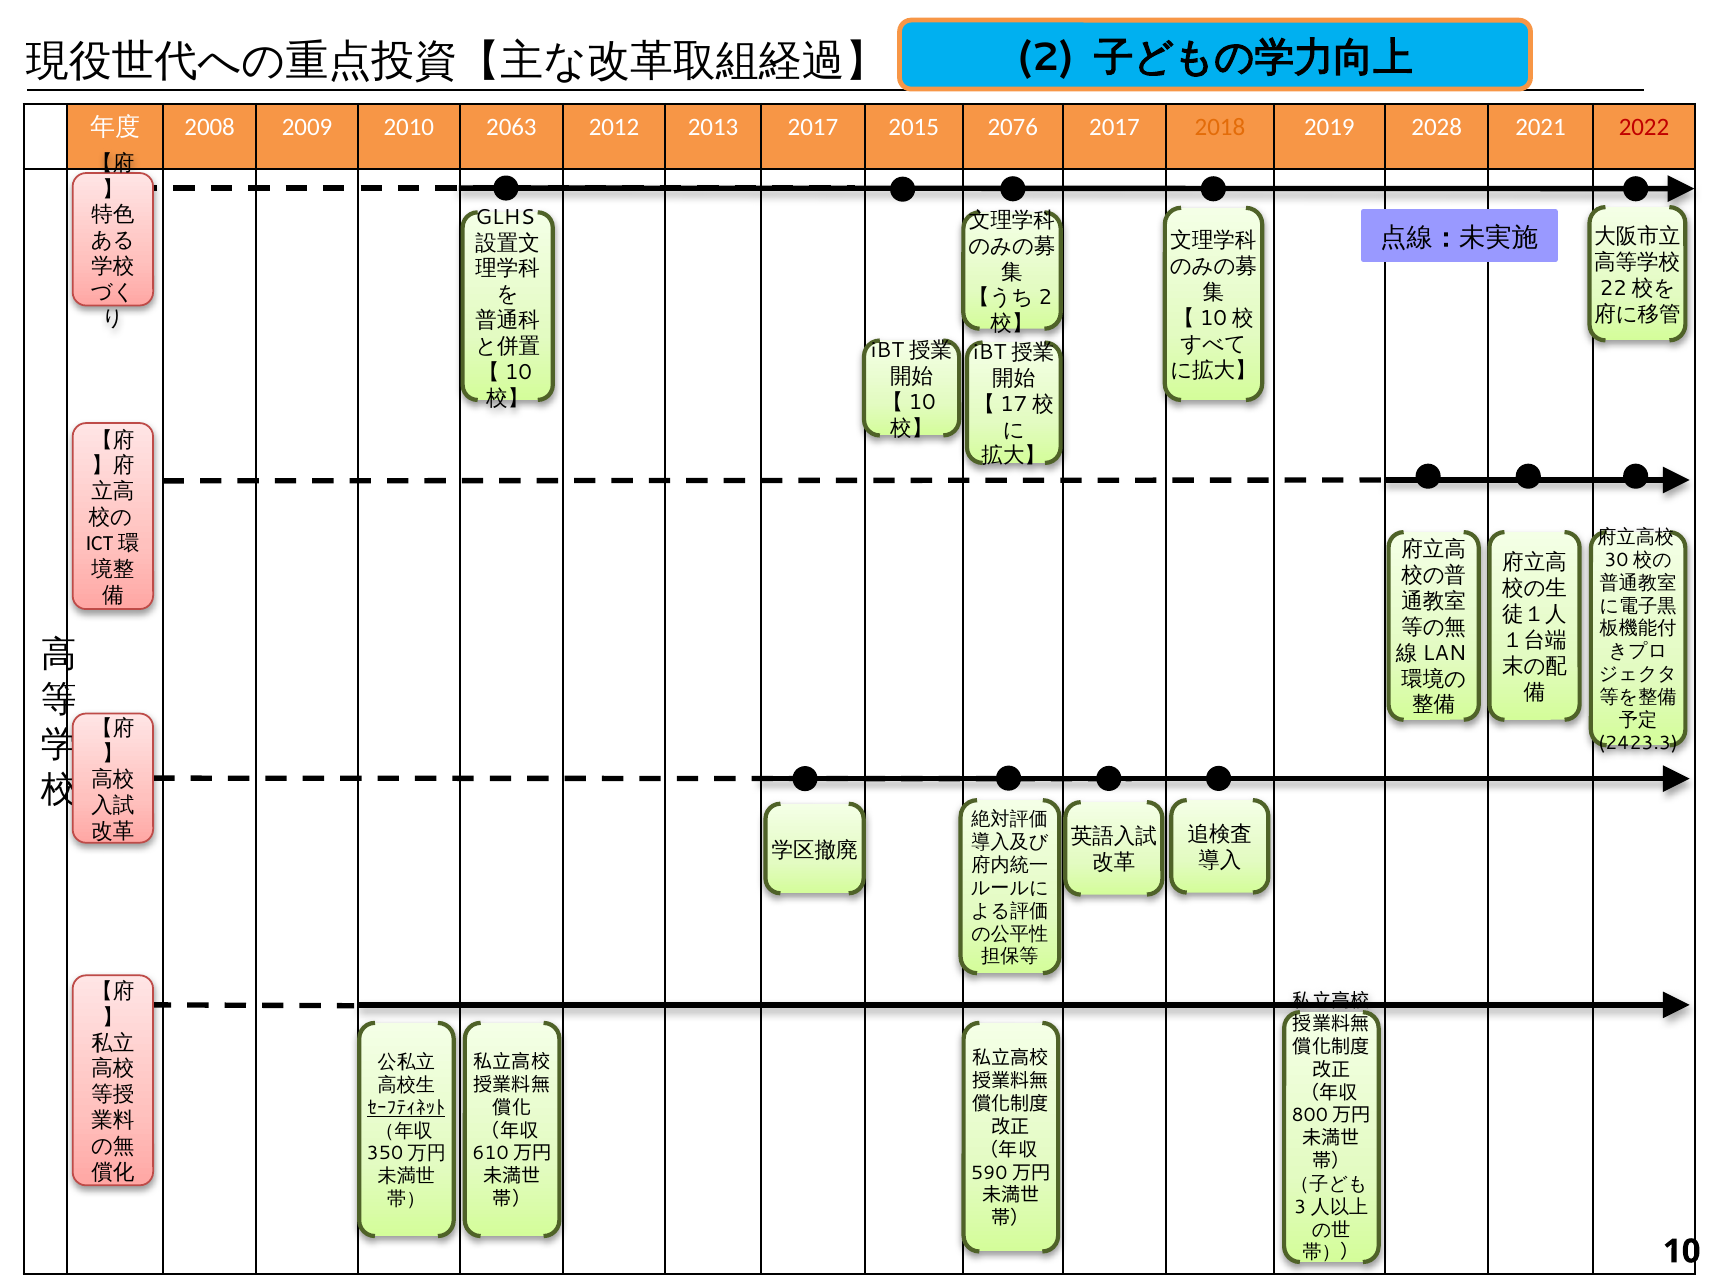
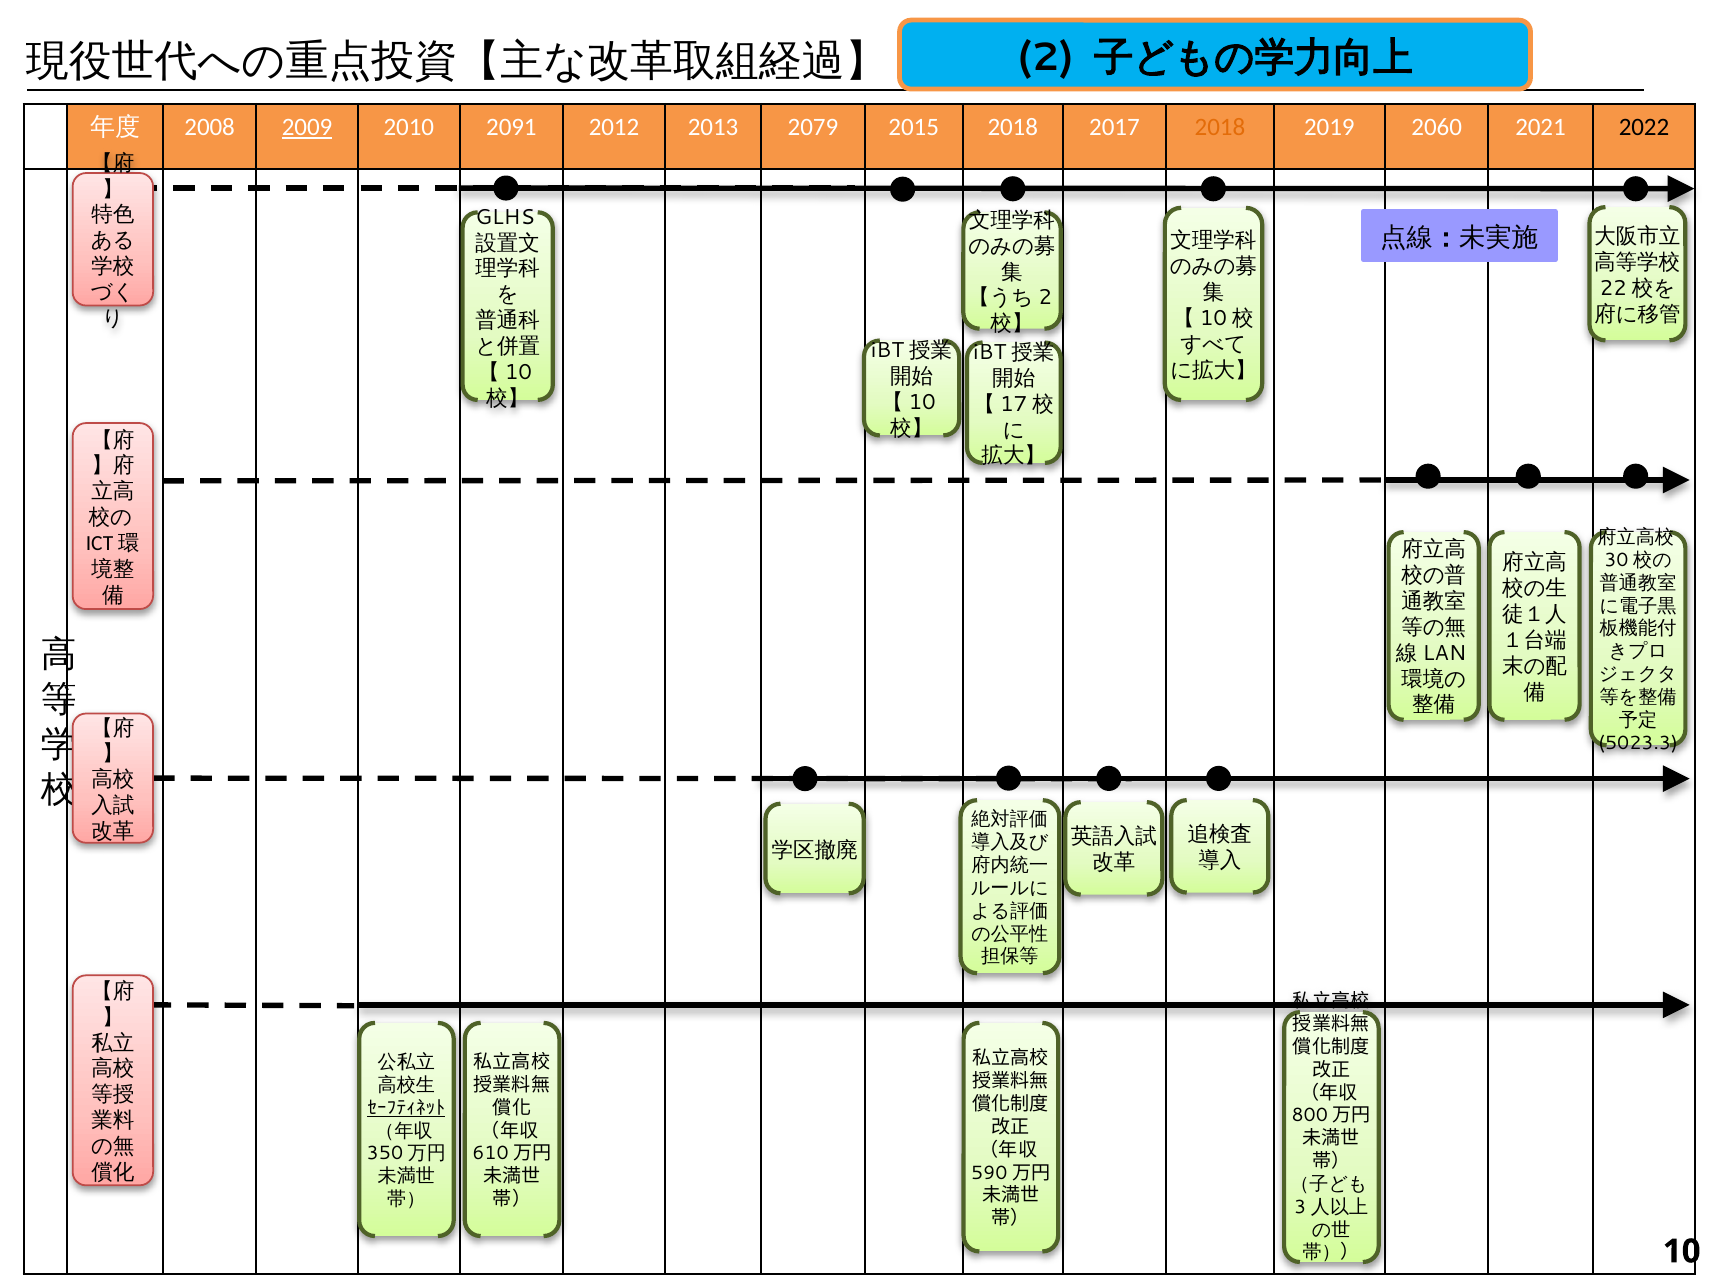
2009 underline: none -> present
2063: 2063 -> 2091
2013 2017: 2017 -> 2079
2015 2076: 2076 -> 2018
2028: 2028 -> 2060
2022 colour: red -> black
2423.3: 2423.3 -> 5023.3
